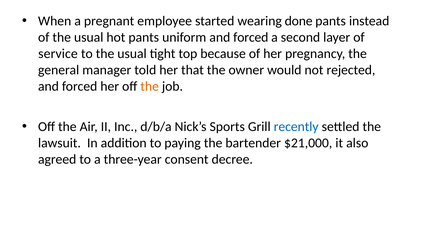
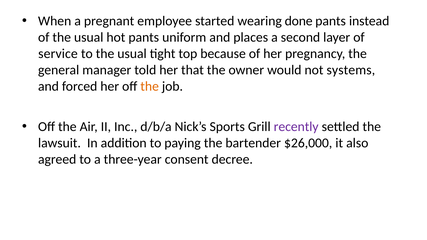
uniform and forced: forced -> places
rejected: rejected -> systems
recently colour: blue -> purple
$21,000: $21,000 -> $26,000
